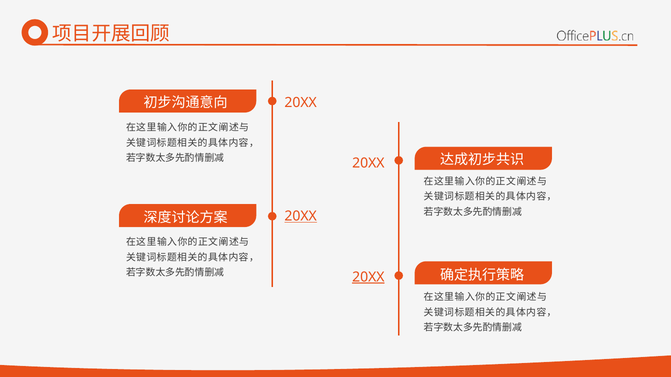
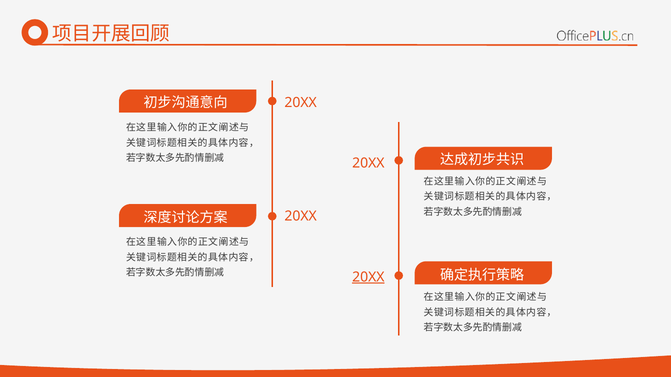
20XX at (301, 216) underline: present -> none
